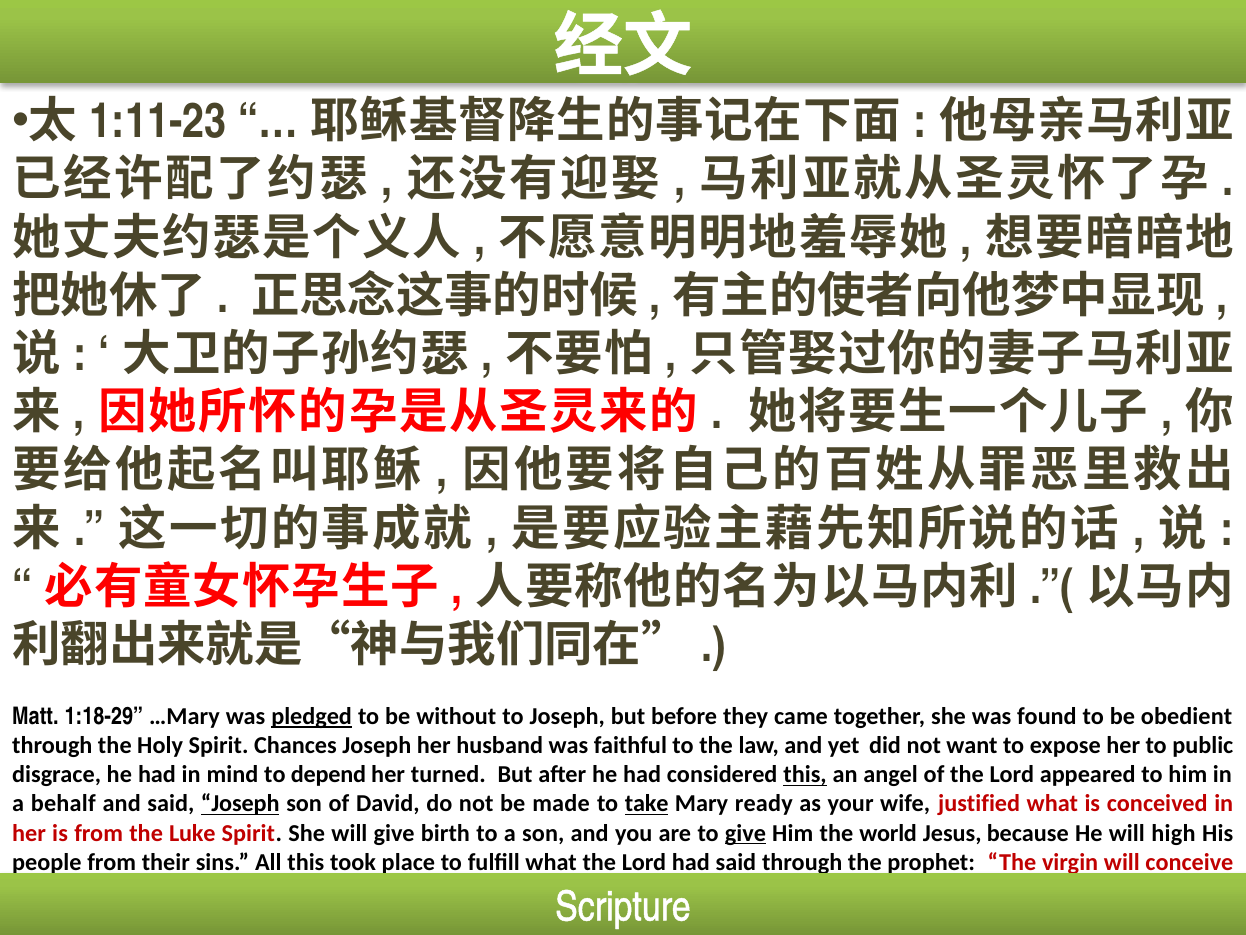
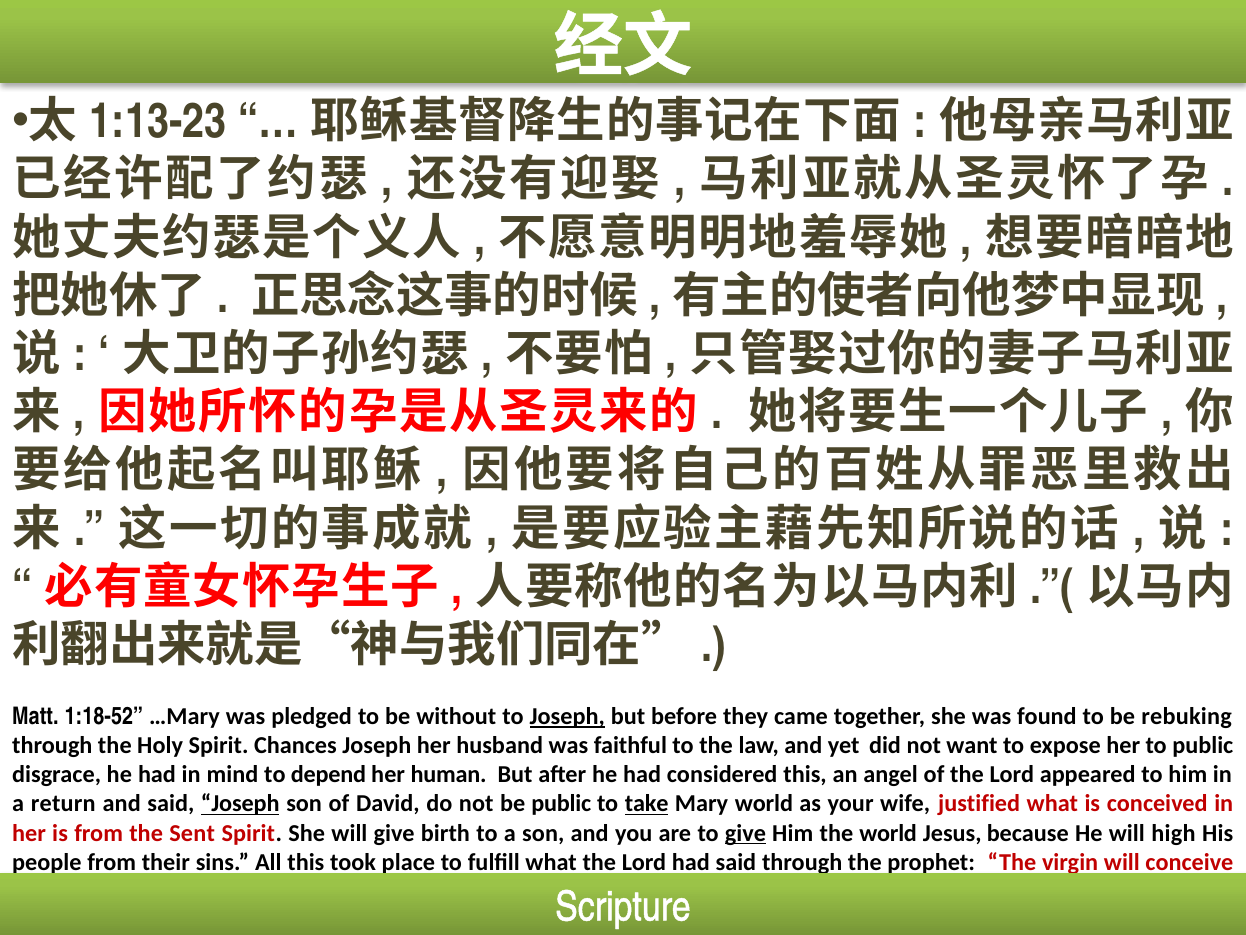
1:11-23: 1:11-23 -> 1:13-23
1:18-29: 1:18-29 -> 1:18-52
pledged underline: present -> none
Joseph at (567, 716) underline: none -> present
obedient: obedient -> rebuking
turned: turned -> human
this at (805, 774) underline: present -> none
behalf: behalf -> return
be made: made -> public
Mary ready: ready -> world
Luke: Luke -> Sent
